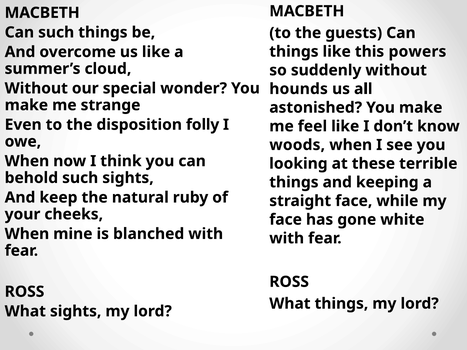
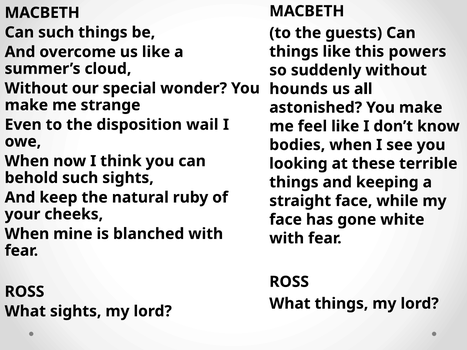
folly: folly -> wail
woods: woods -> bodies
